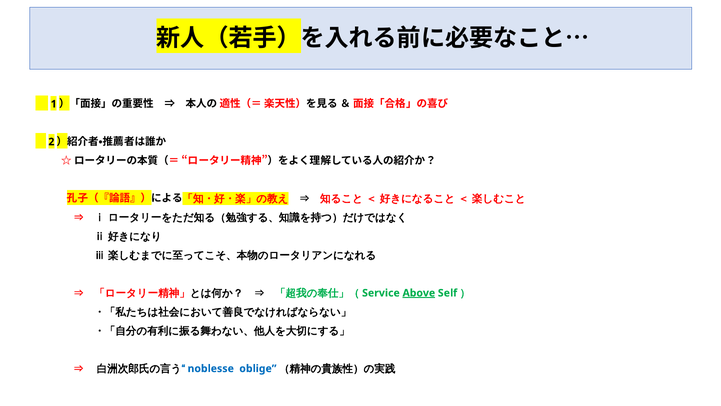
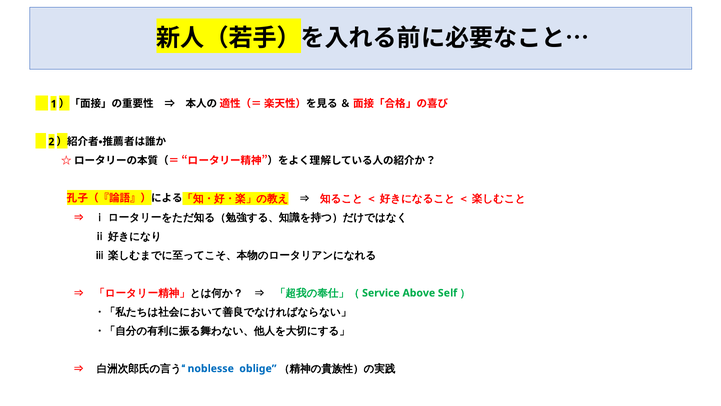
Above underline: present -> none
